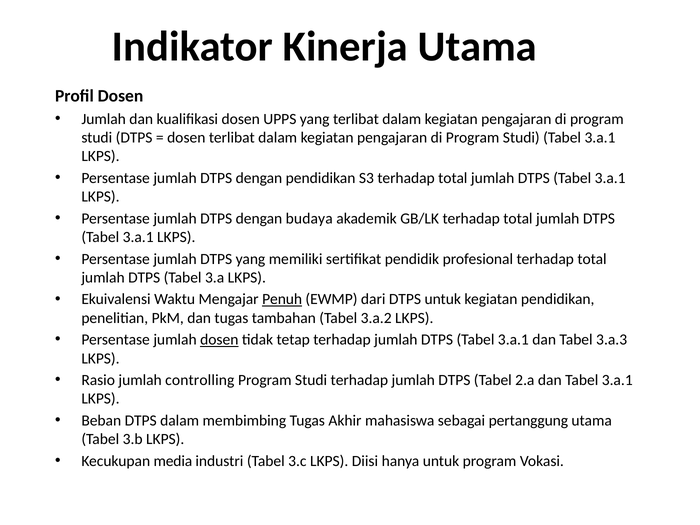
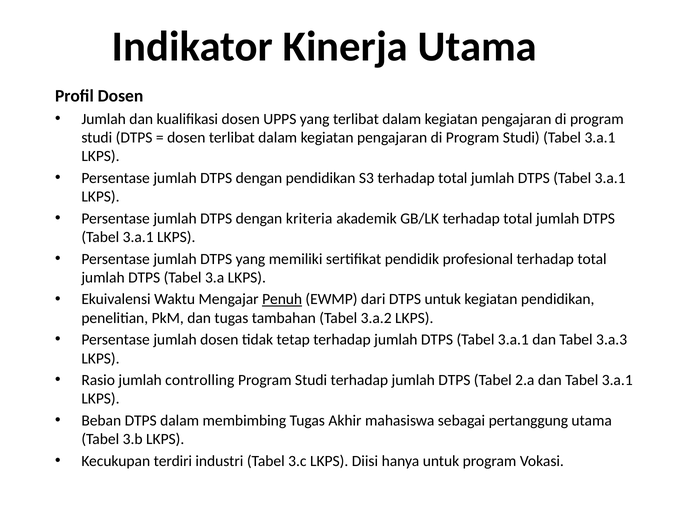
budaya: budaya -> kriteria
dosen at (219, 340) underline: present -> none
media: media -> terdiri
